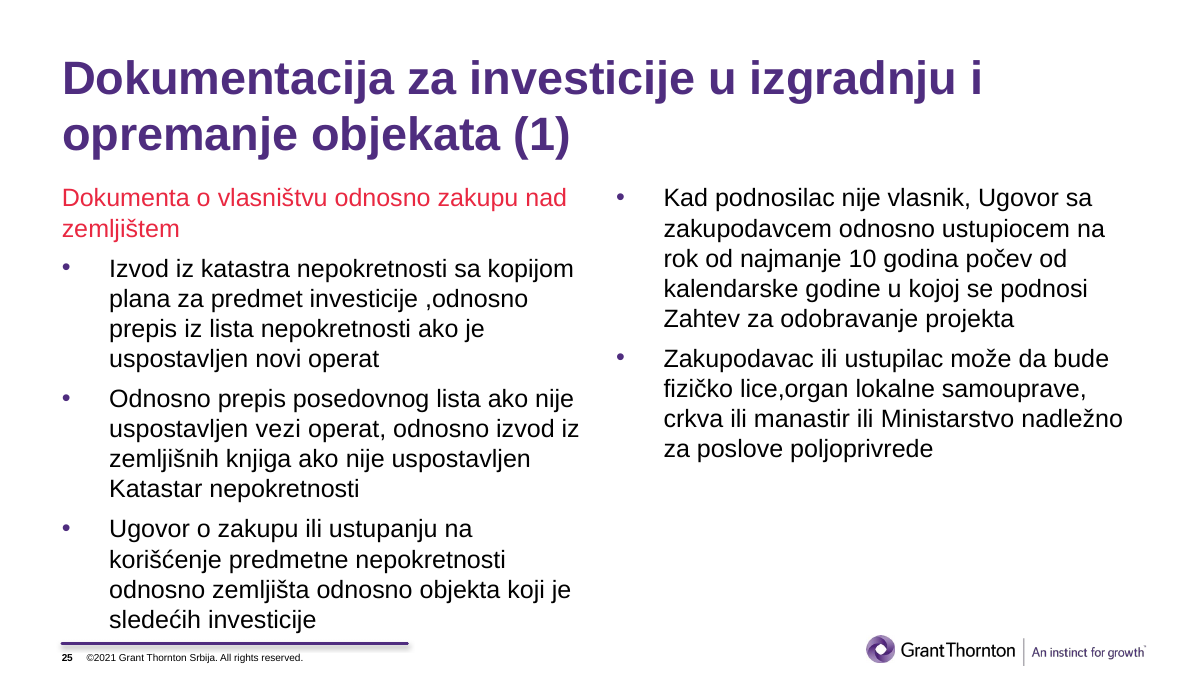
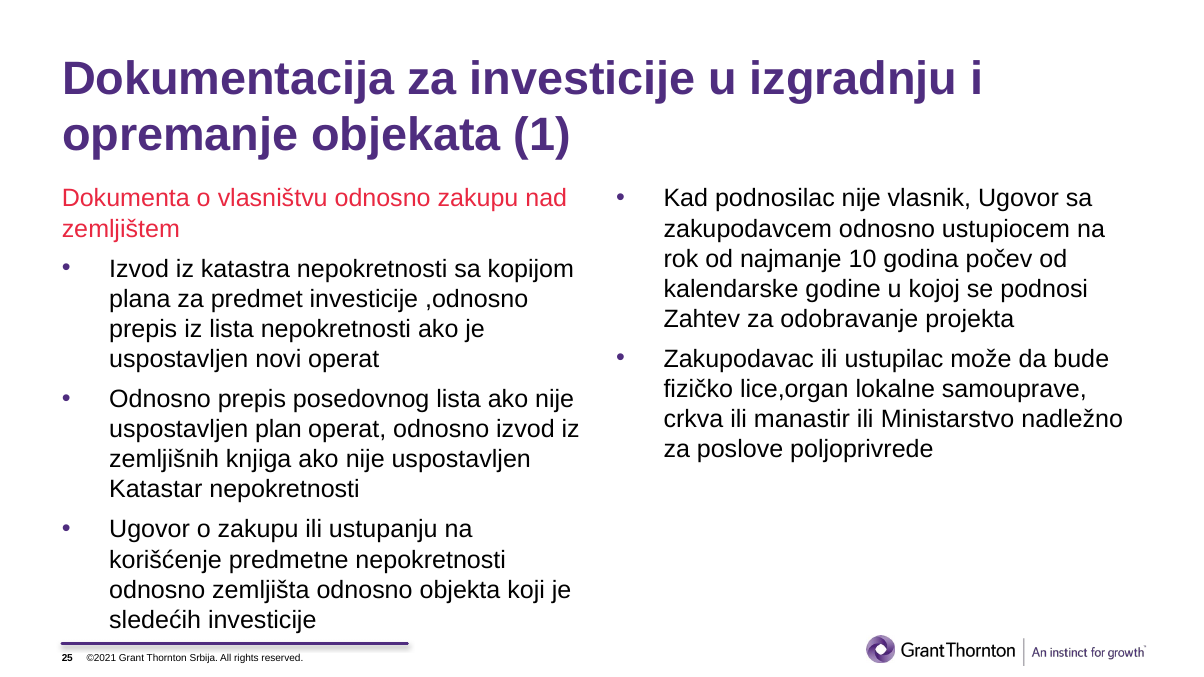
vezi: vezi -> plan
